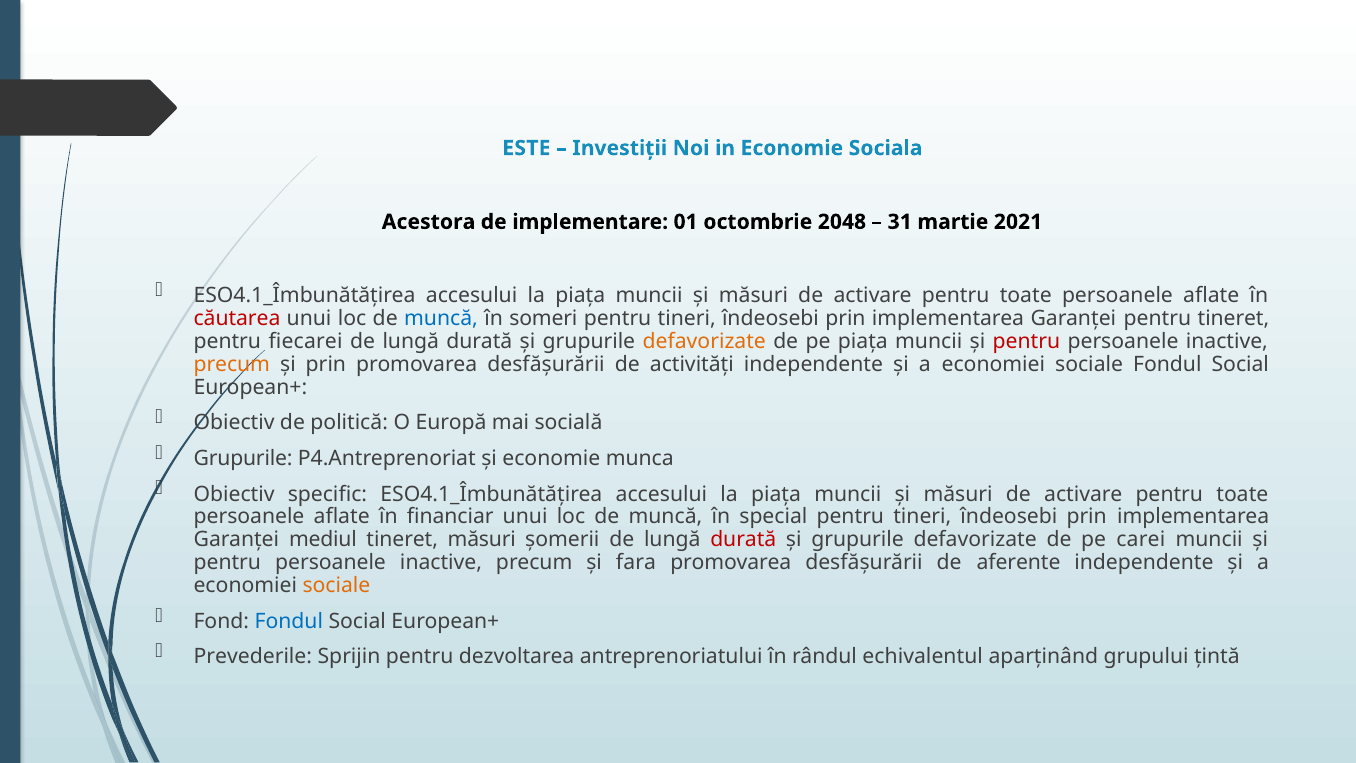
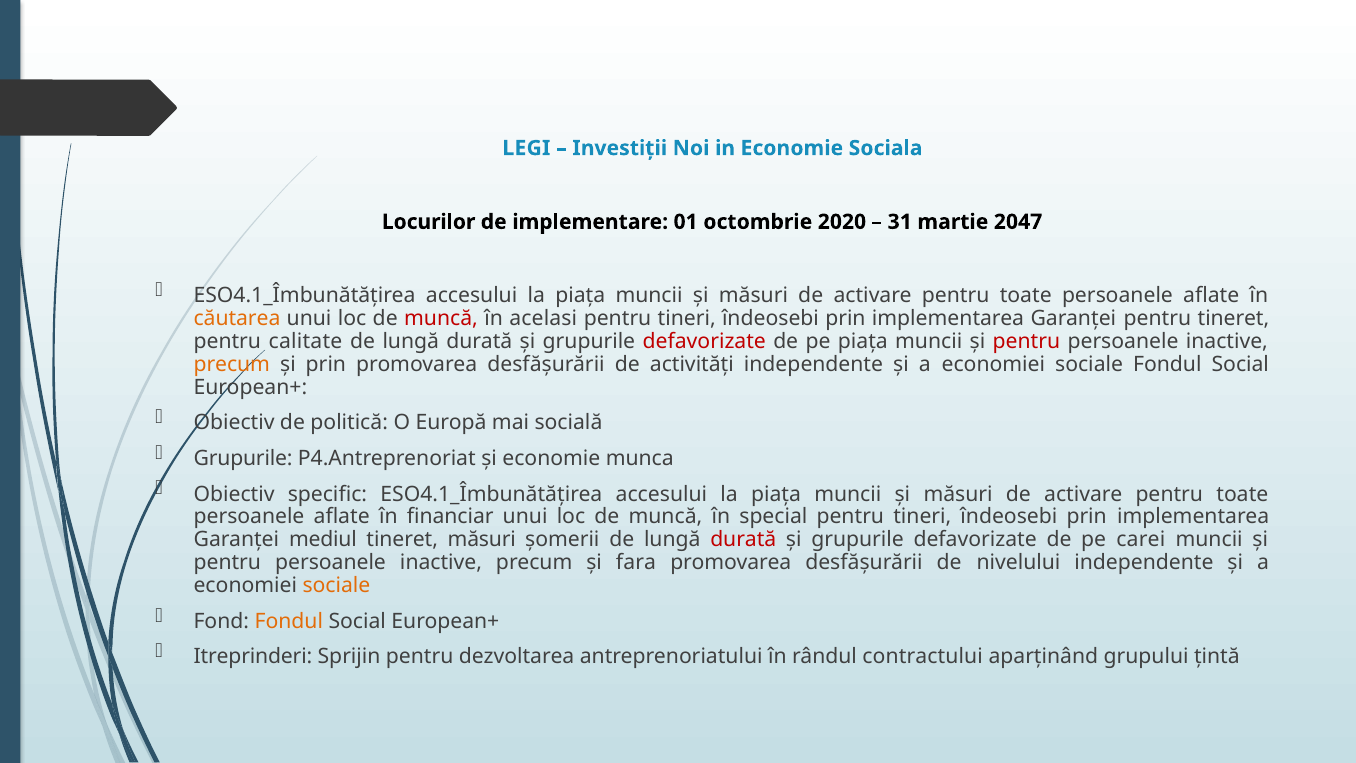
ESTE: ESTE -> LEGI
Acestora: Acestora -> Locurilor
2048: 2048 -> 2020
2021: 2021 -> 2047
căutarea colour: red -> orange
muncă at (441, 318) colour: blue -> red
someri: someri -> acelasi
fiecarei: fiecarei -> calitate
defavorizate at (704, 341) colour: orange -> red
aferente: aferente -> nivelului
Fondul at (289, 621) colour: blue -> orange
Prevederile: Prevederile -> Itreprinderi
echivalentul: echivalentul -> contractului
